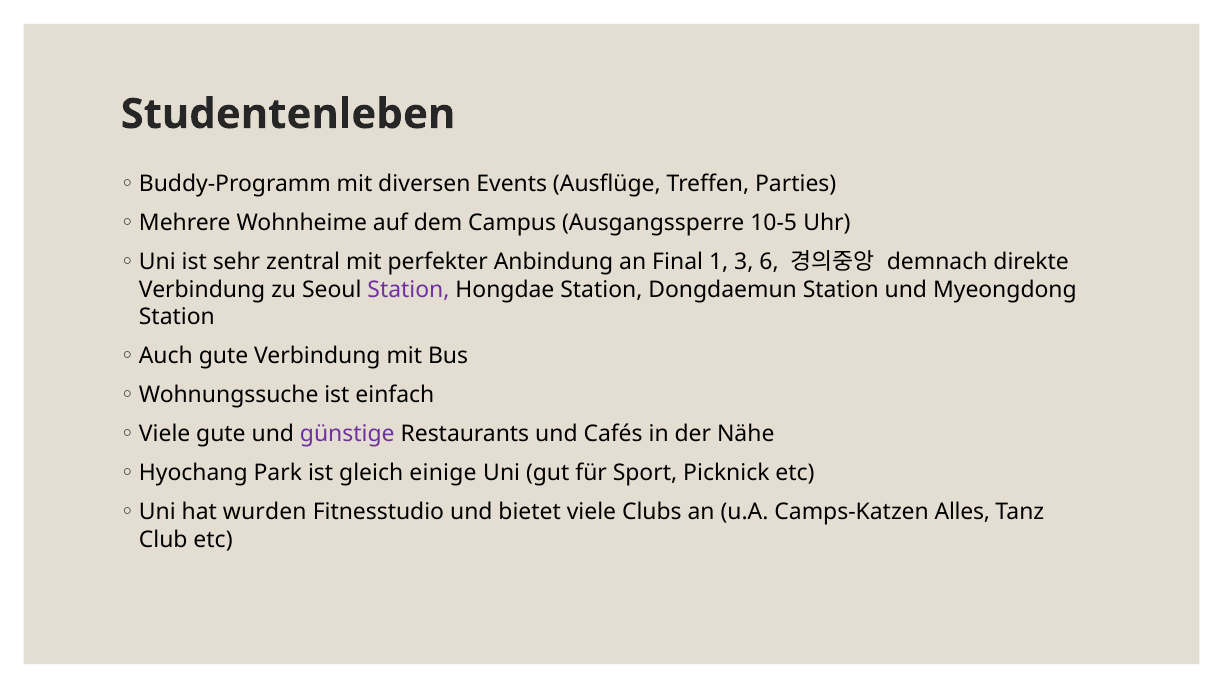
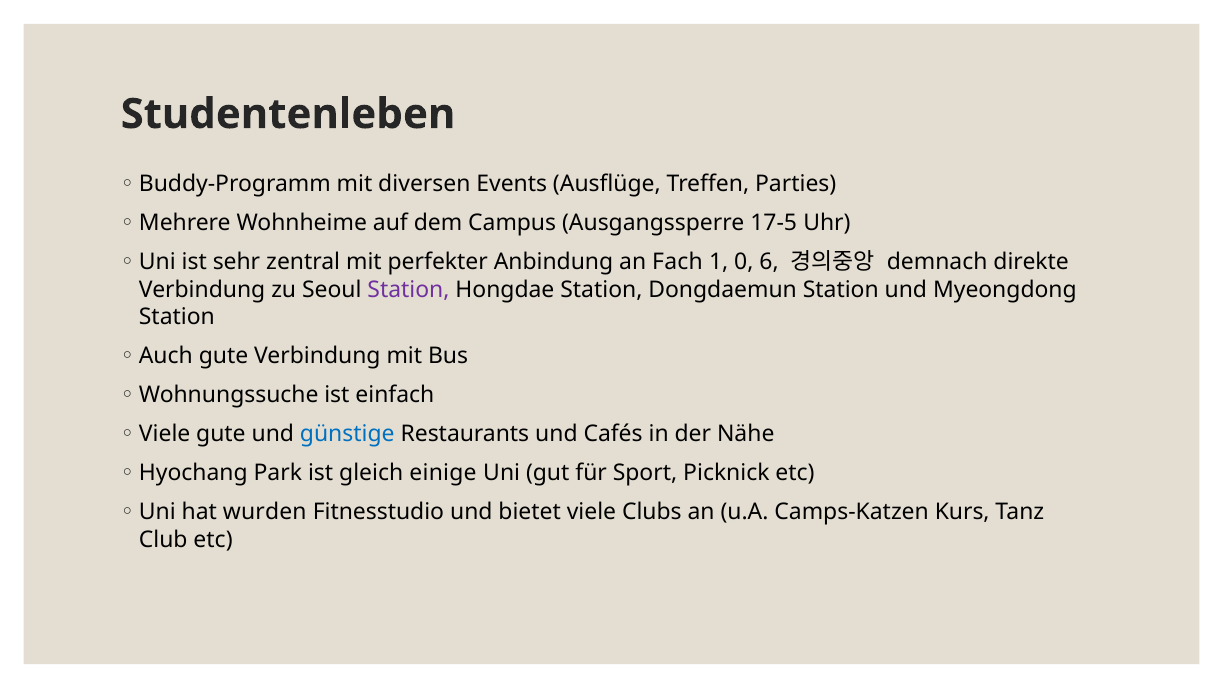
10-5: 10-5 -> 17-5
Final: Final -> Fach
3: 3 -> 0
günstige colour: purple -> blue
Alles: Alles -> Kurs
